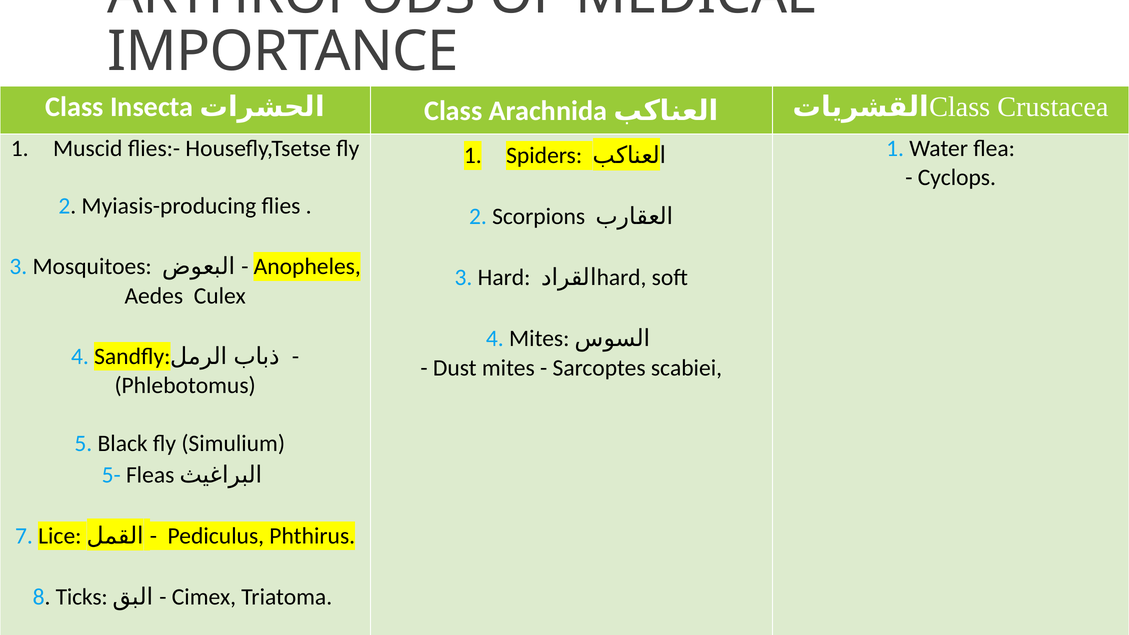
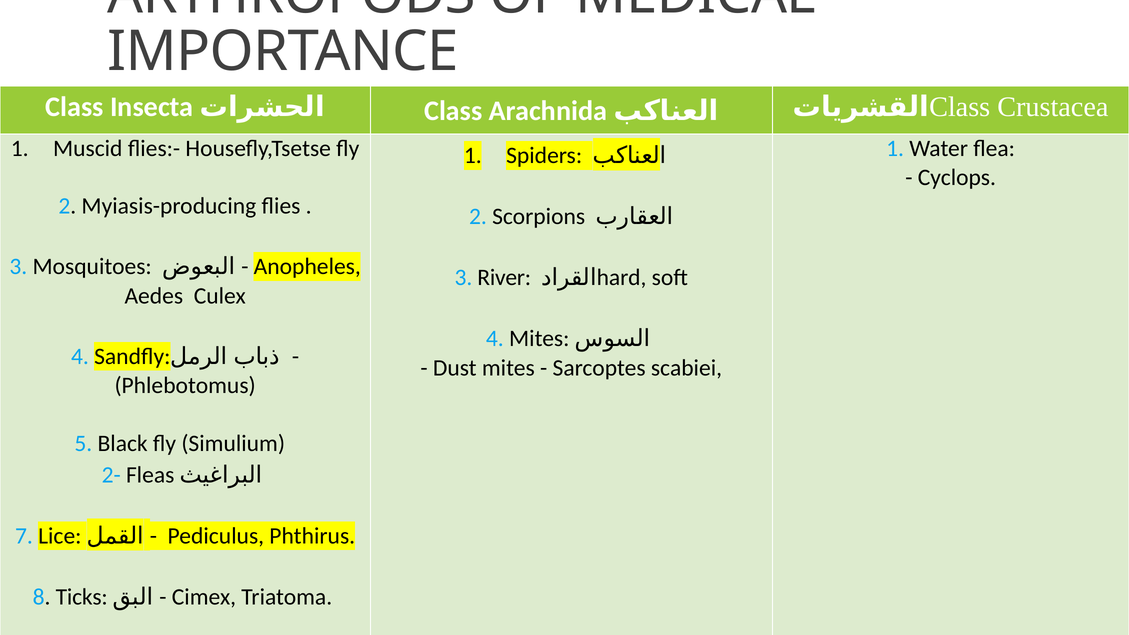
Hard: Hard -> River
5-: 5- -> 2-
